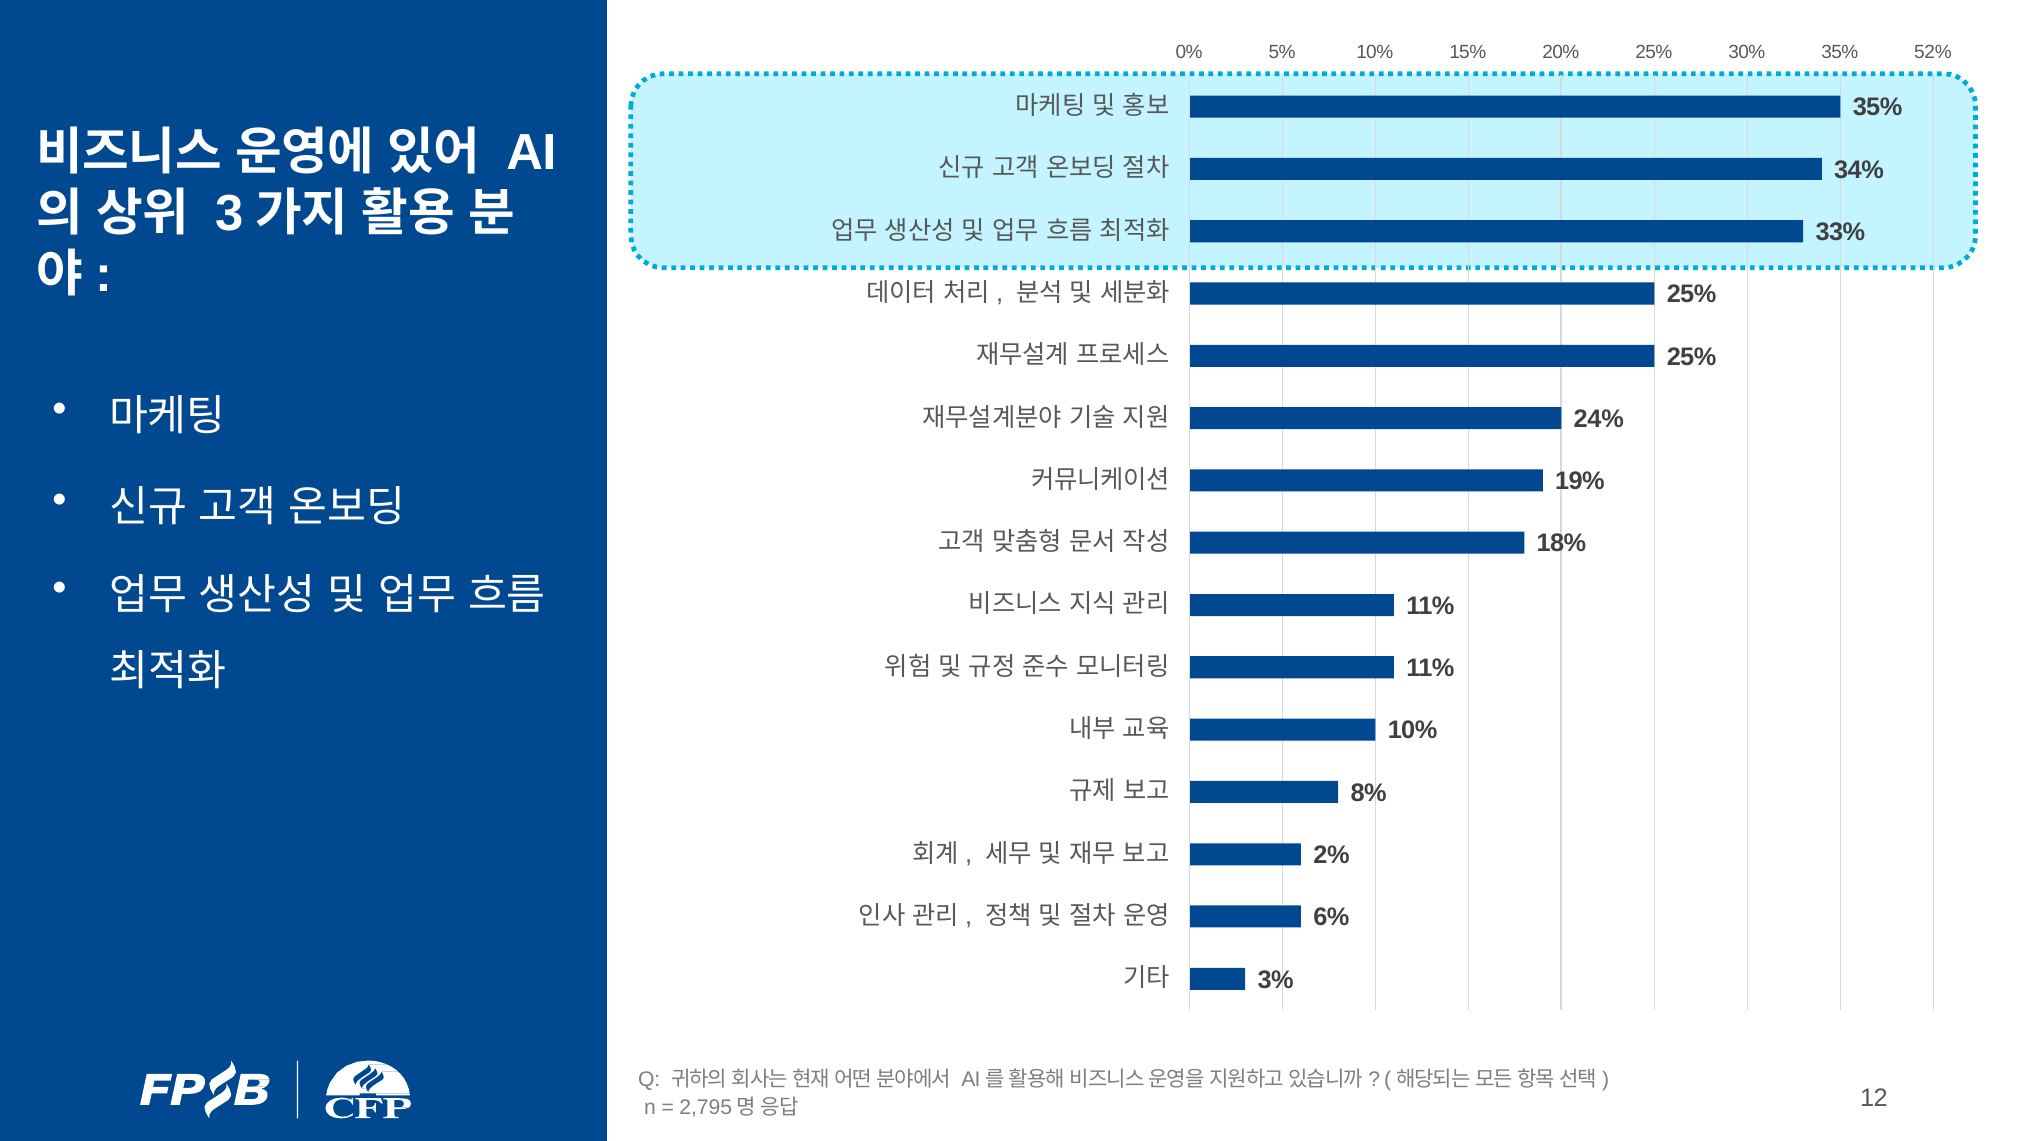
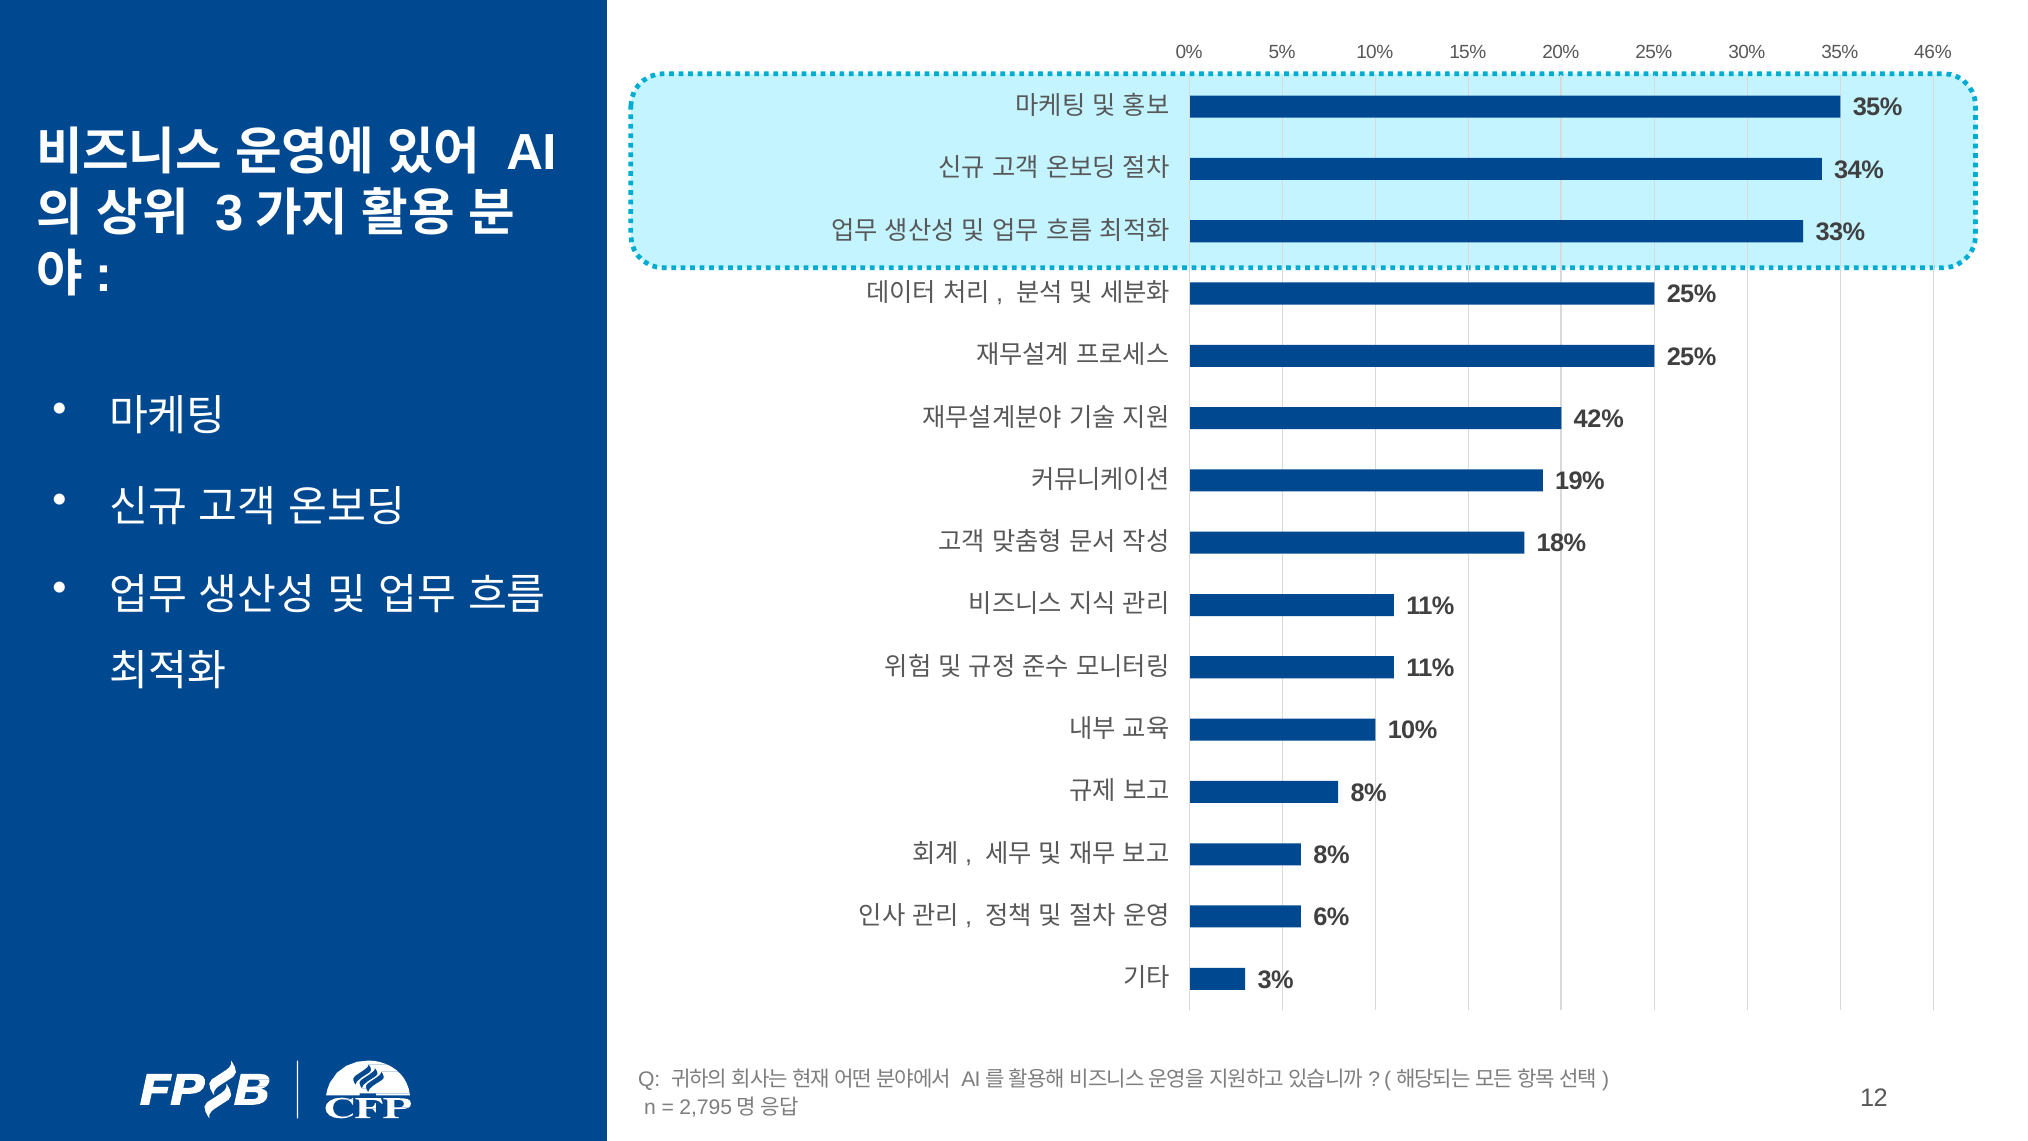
52%: 52% -> 46%
24%: 24% -> 42%
2% at (1332, 855): 2% -> 8%
